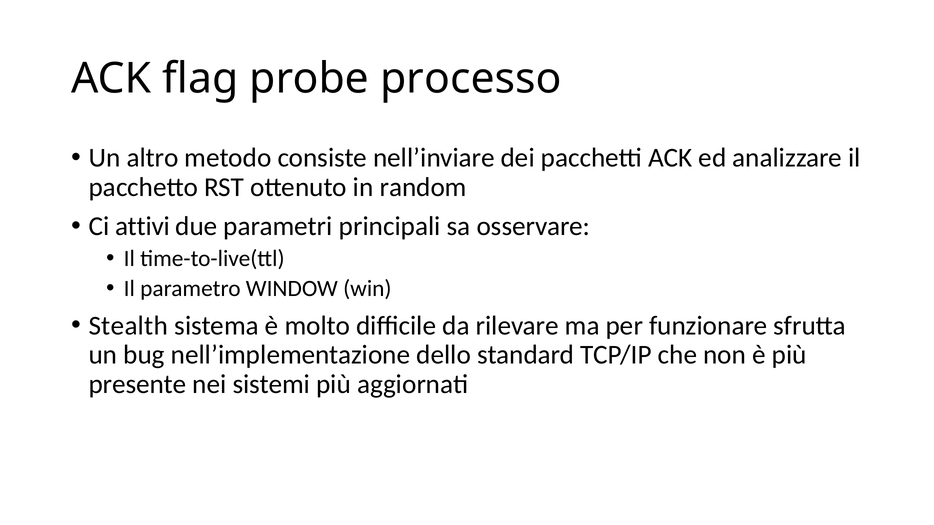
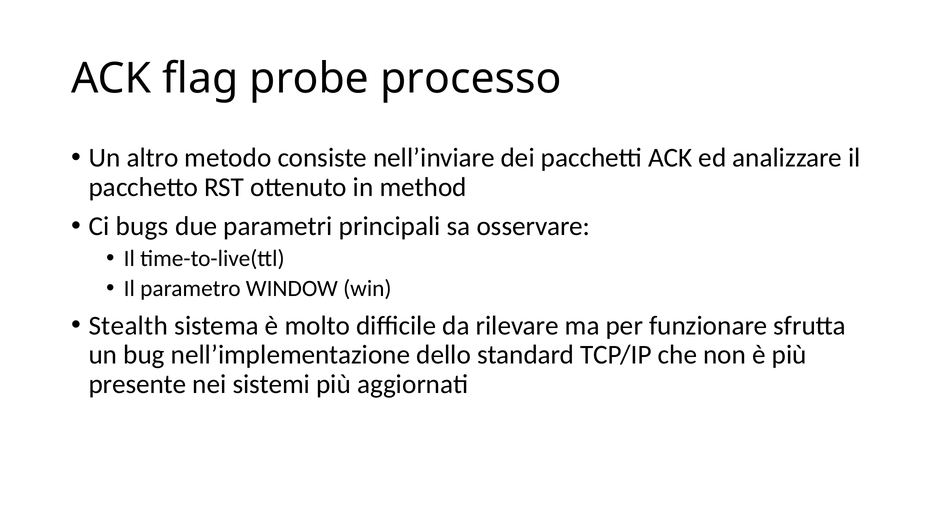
random: random -> method
attivi: attivi -> bugs
